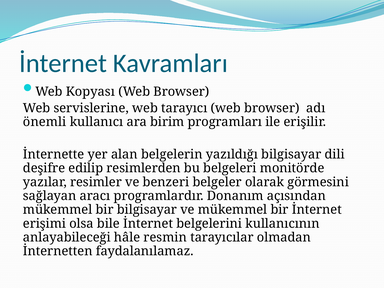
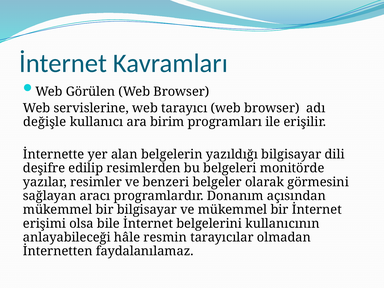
Kopyası: Kopyası -> Görülen
önemli: önemli -> değişle
